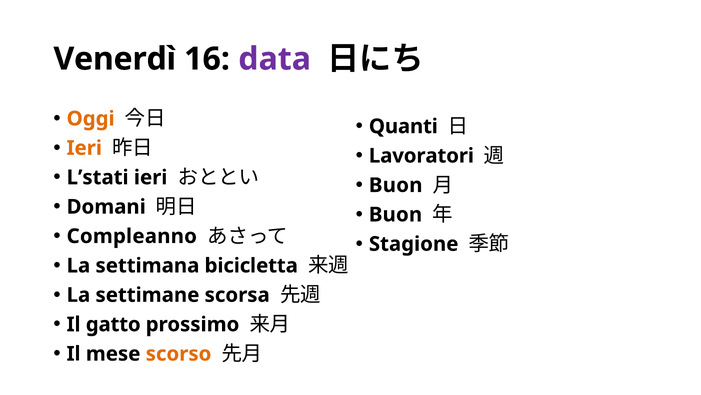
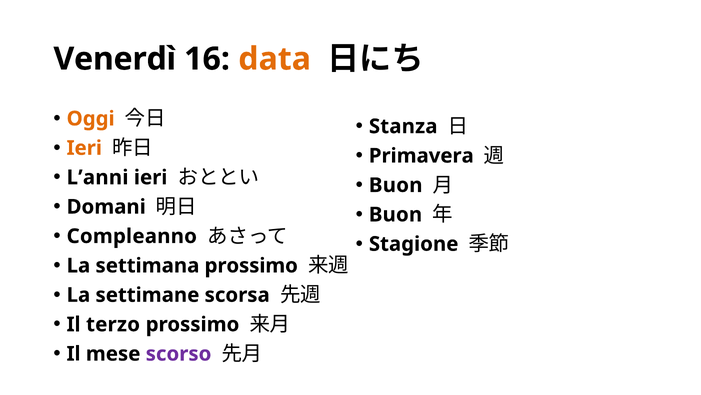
data colour: purple -> orange
Quanti: Quanti -> Stanza
Lavoratori: Lavoratori -> Primavera
L’stati: L’stati -> L’anni
settimana bicicletta: bicicletta -> prossimo
gatto: gatto -> terzo
scorso colour: orange -> purple
